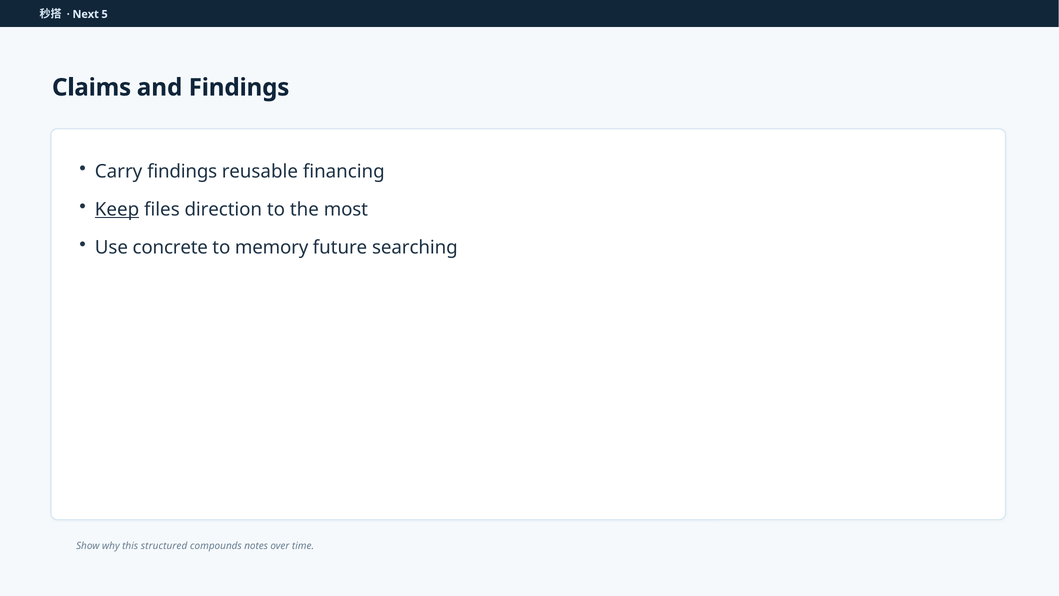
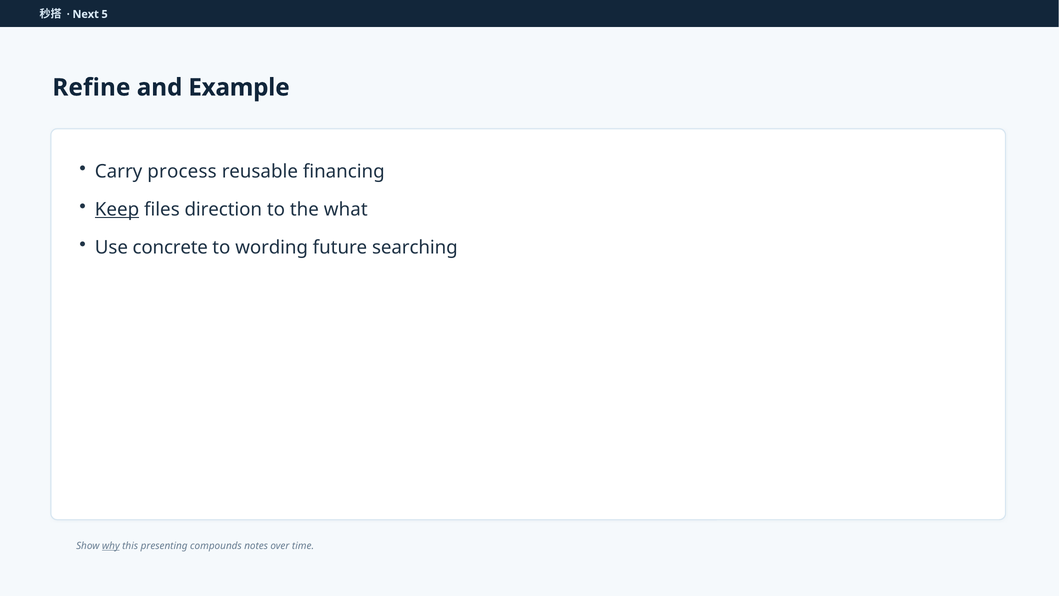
Claims: Claims -> Refine
and Findings: Findings -> Example
Carry findings: findings -> process
most: most -> what
memory: memory -> wording
why underline: none -> present
structured: structured -> presenting
